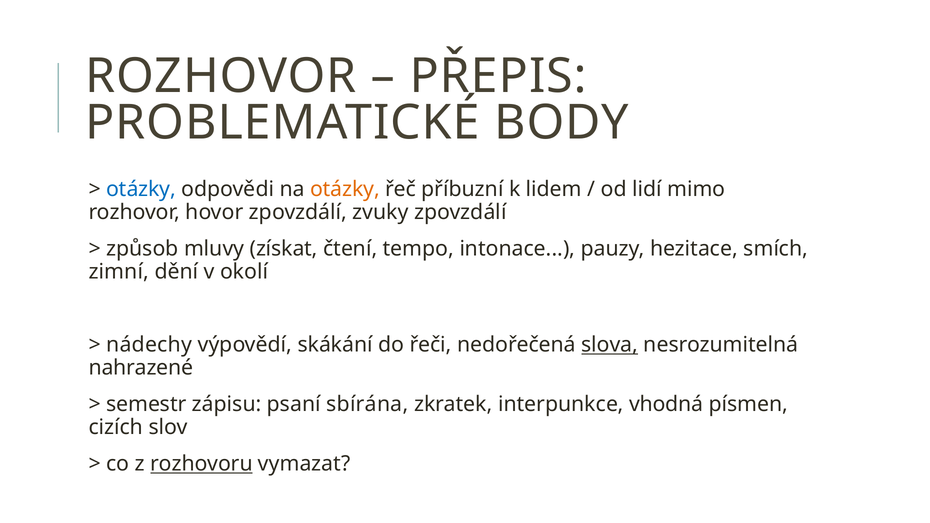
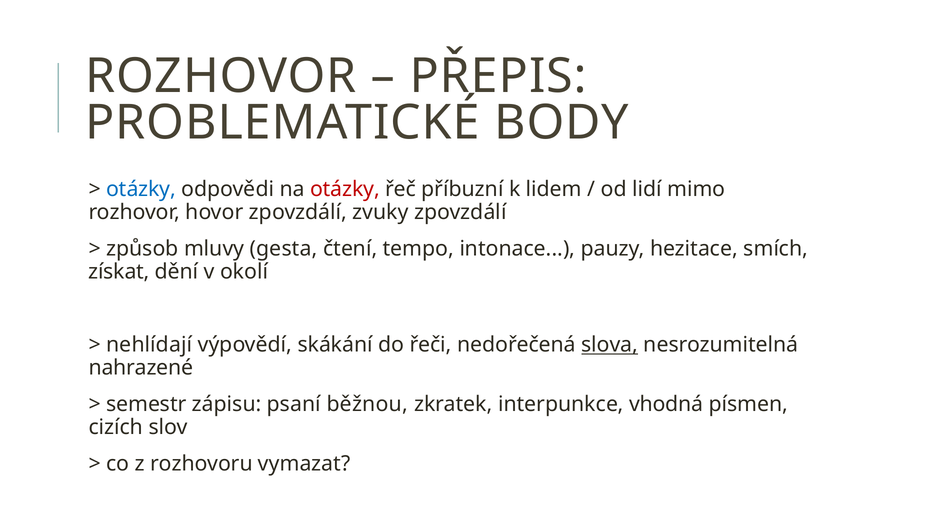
otázky at (345, 189) colour: orange -> red
získat: získat -> gesta
zimní: zimní -> získat
nádechy: nádechy -> nehlídají
sbírána: sbírána -> běžnou
rozhovoru underline: present -> none
